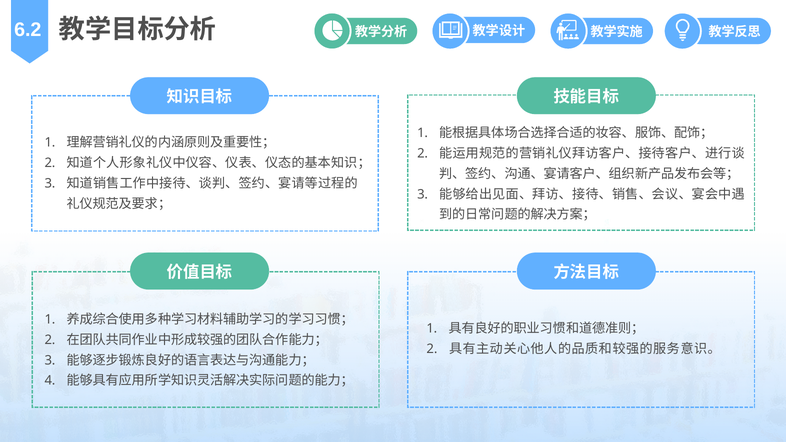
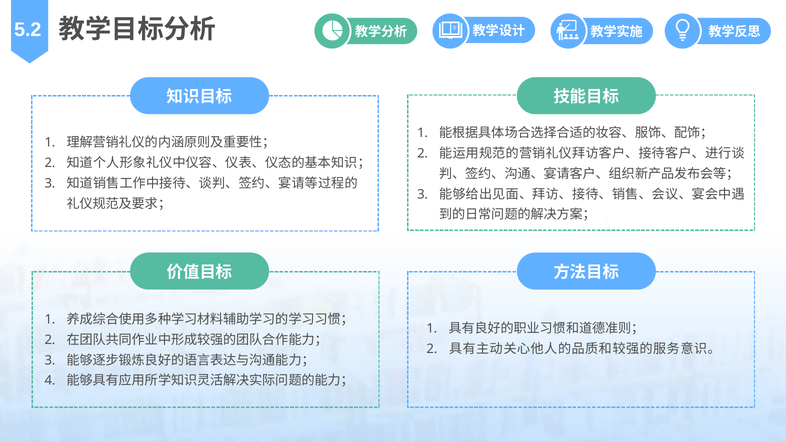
6.2: 6.2 -> 5.2
